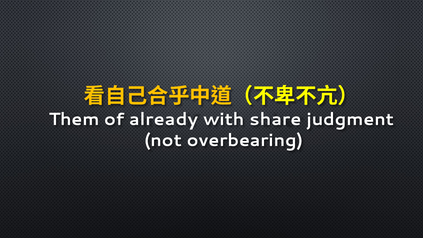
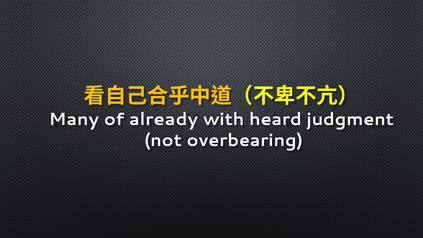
Them: Them -> Many
share: share -> heard
